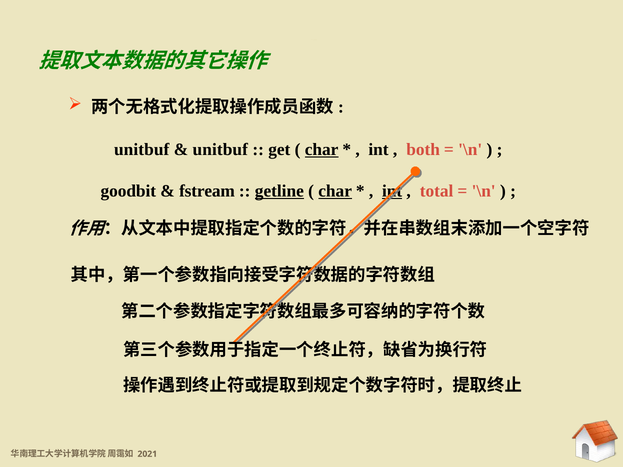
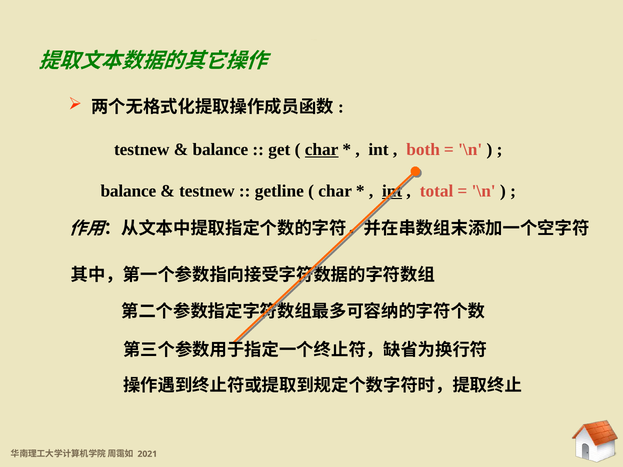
unitbuf at (142, 150): unitbuf -> testnew
unitbuf at (220, 150): unitbuf -> balance
goodbit at (128, 191): goodbit -> balance
fstream at (207, 191): fstream -> testnew
getline underline: present -> none
char at (335, 191) underline: present -> none
